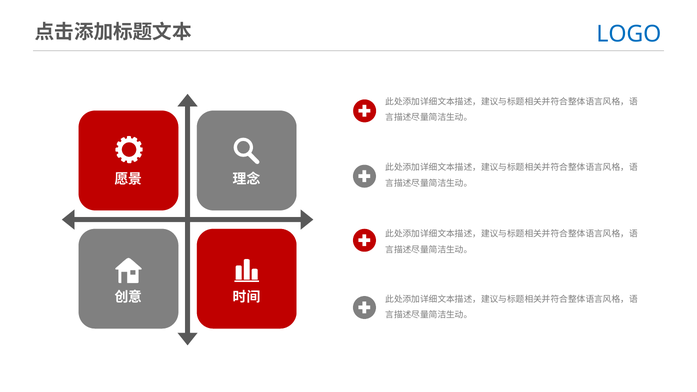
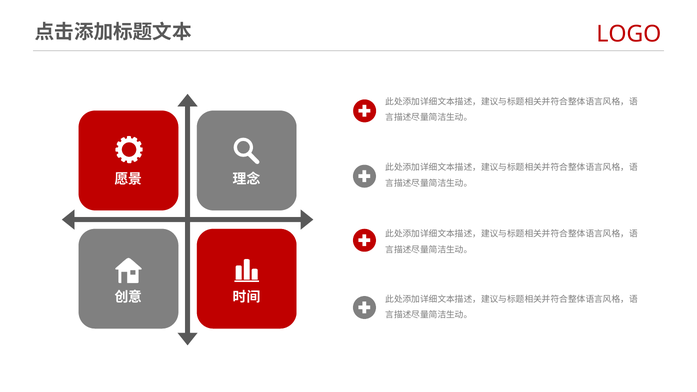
LOGO colour: blue -> red
